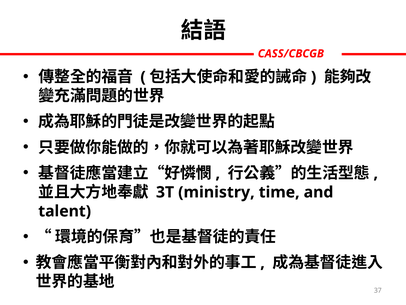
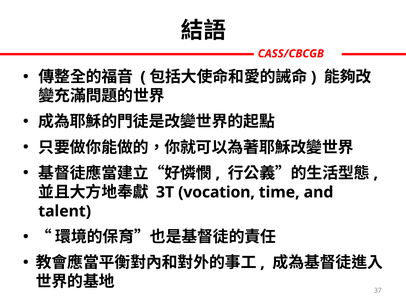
ministry: ministry -> vocation
